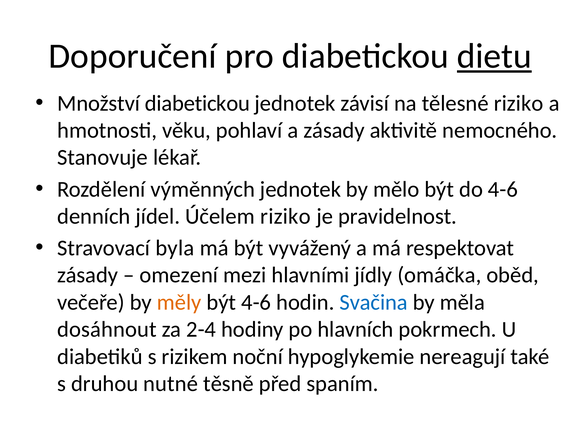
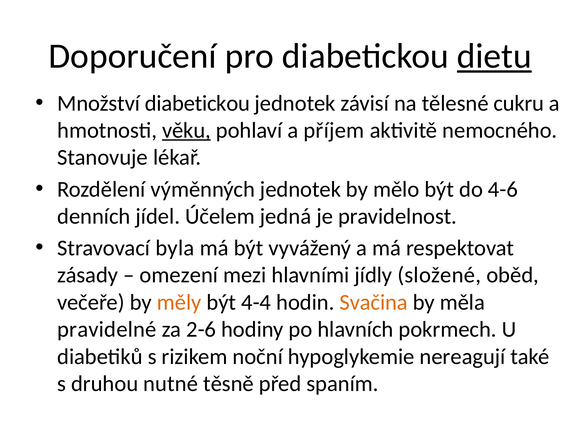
tělesné riziko: riziko -> cukru
věku underline: none -> present
a zásady: zásady -> příjem
Účelem riziko: riziko -> jedná
omáčka: omáčka -> složené
být 4-6: 4-6 -> 4-4
Svačina colour: blue -> orange
dosáhnout: dosáhnout -> pravidelné
2-4: 2-4 -> 2-6
